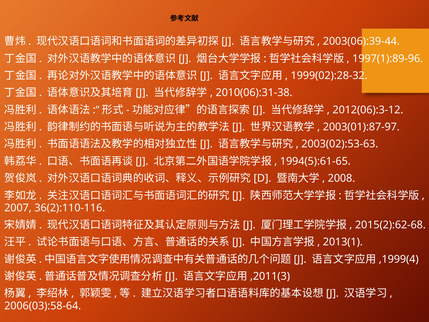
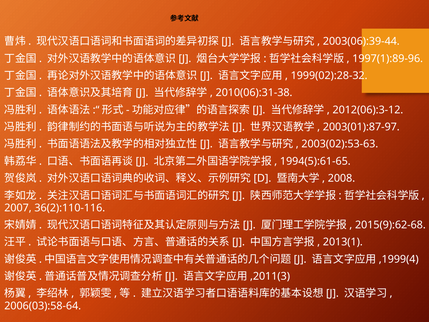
2015(2):62-68: 2015(2):62-68 -> 2015(9):62-68
